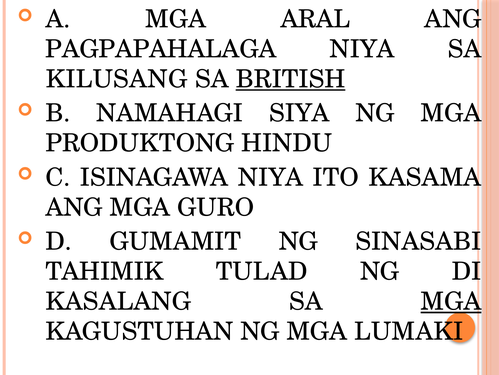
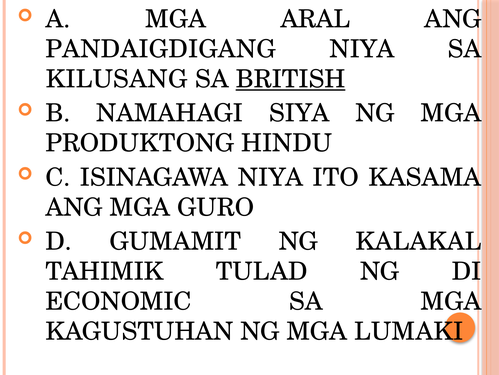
PAGPAPAHALAGA: PAGPAPAHALAGA -> PANDAIGDIGANG
SINASABI: SINASABI -> KALAKAL
KASALANG: KASALANG -> ECONOMIC
MGA at (451, 301) underline: present -> none
